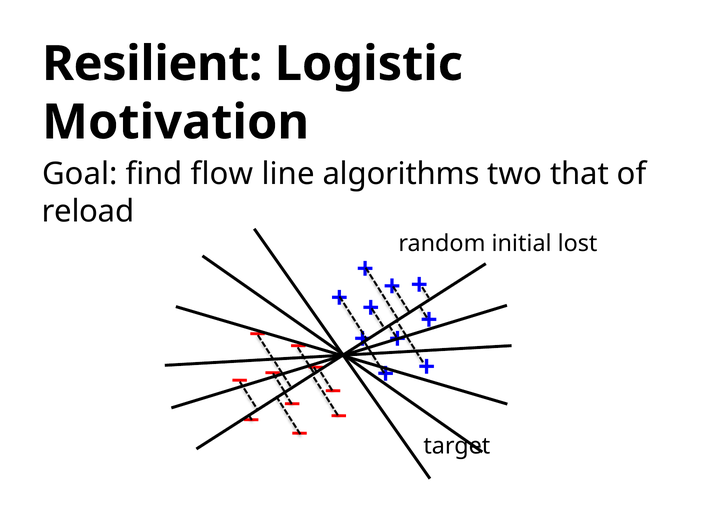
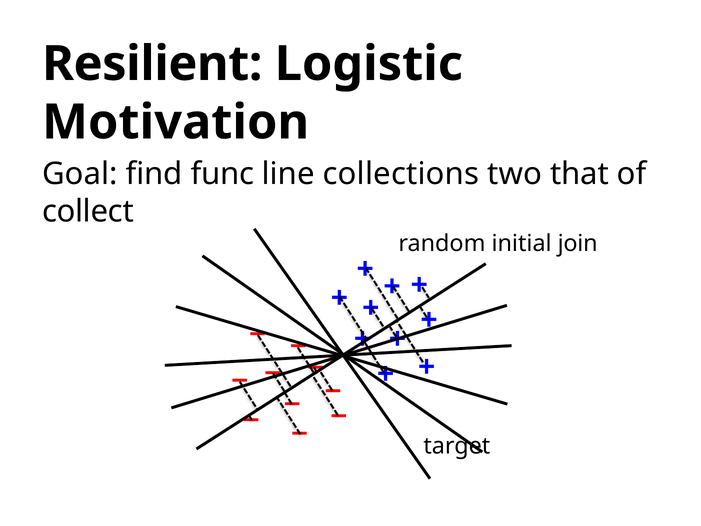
flow: flow -> func
algorithms: algorithms -> collections
reload: reload -> collect
lost: lost -> join
